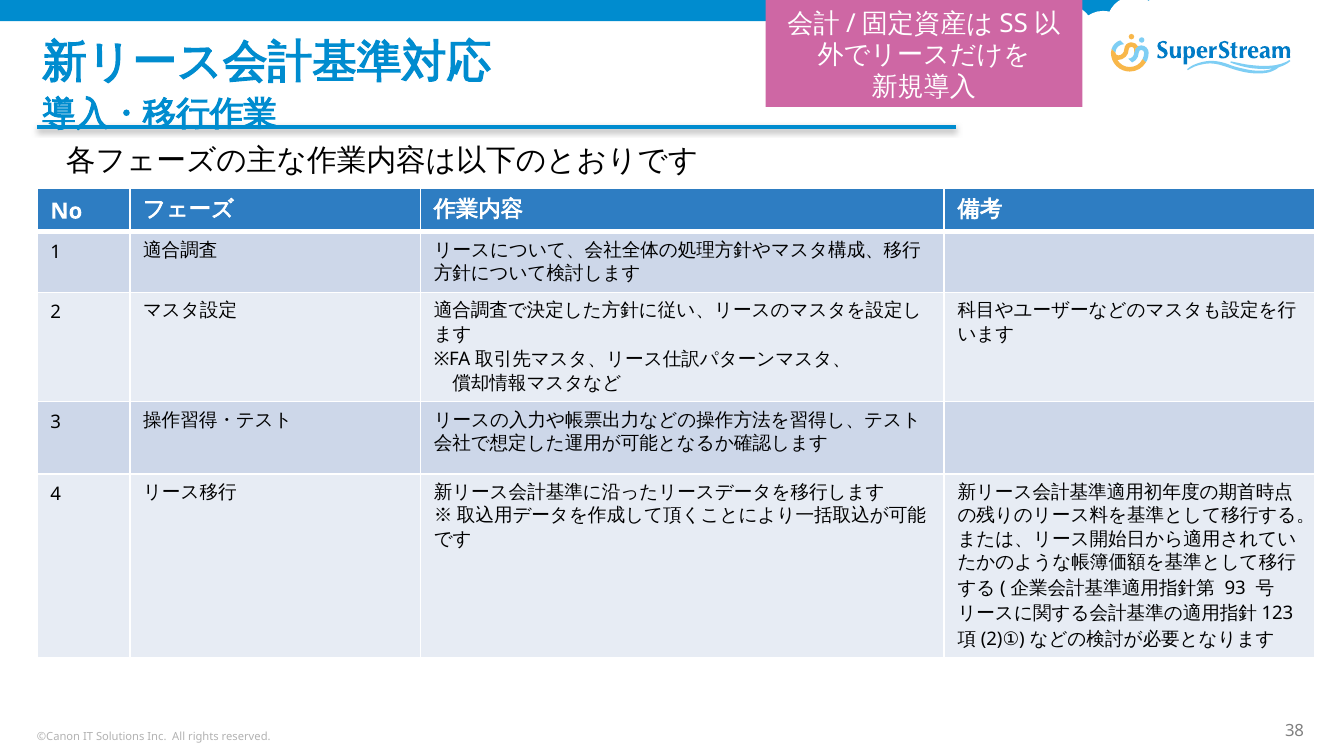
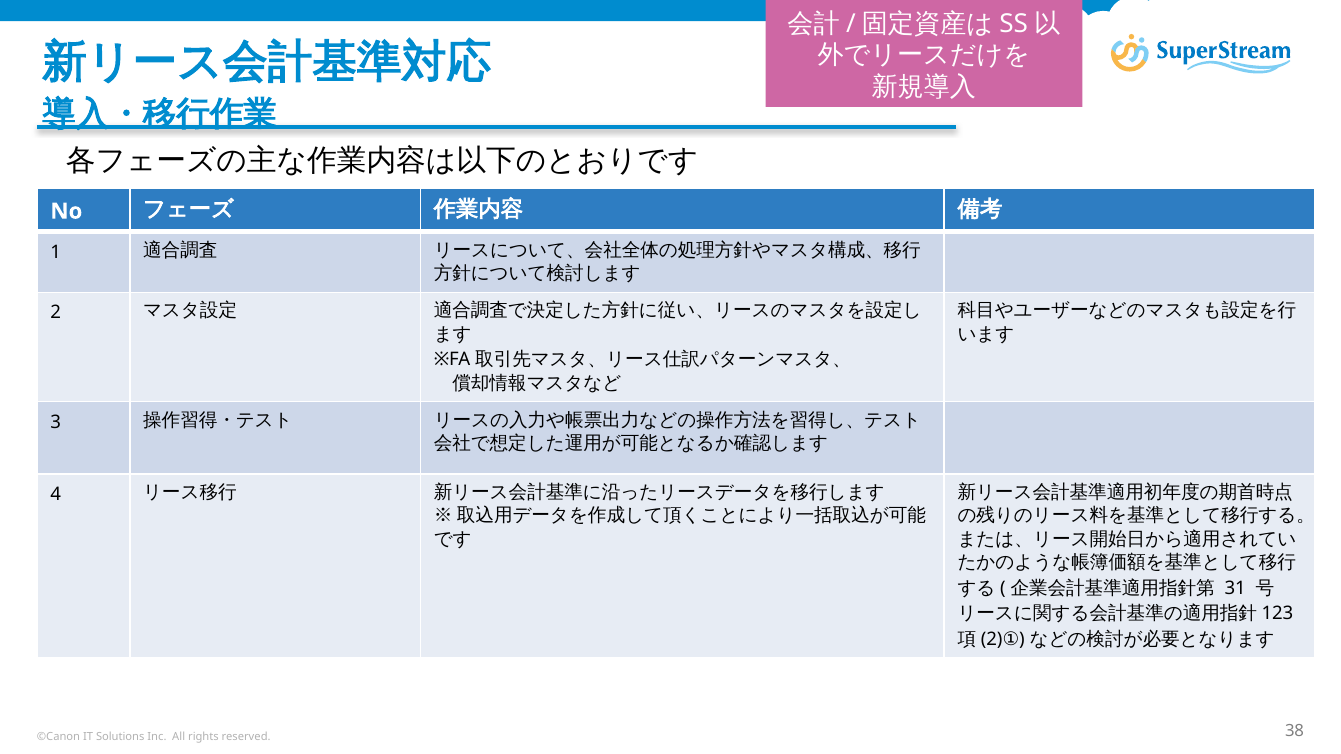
93: 93 -> 31
